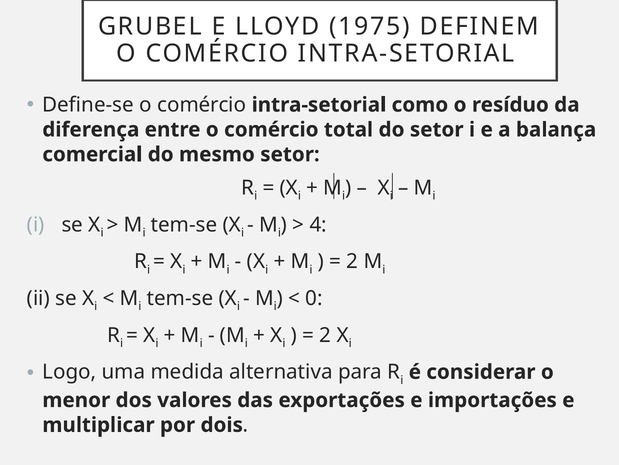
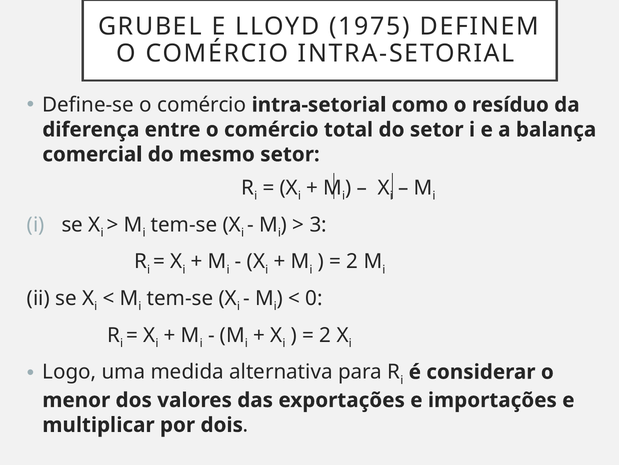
4: 4 -> 3
